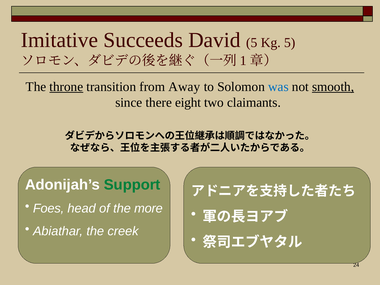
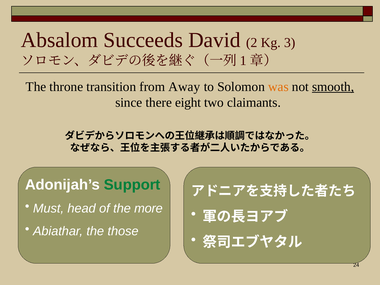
Imitative: Imitative -> Absalom
David 5: 5 -> 2
Kg 5: 5 -> 3
throne underline: present -> none
was colour: blue -> orange
Foes: Foes -> Must
creek: creek -> those
